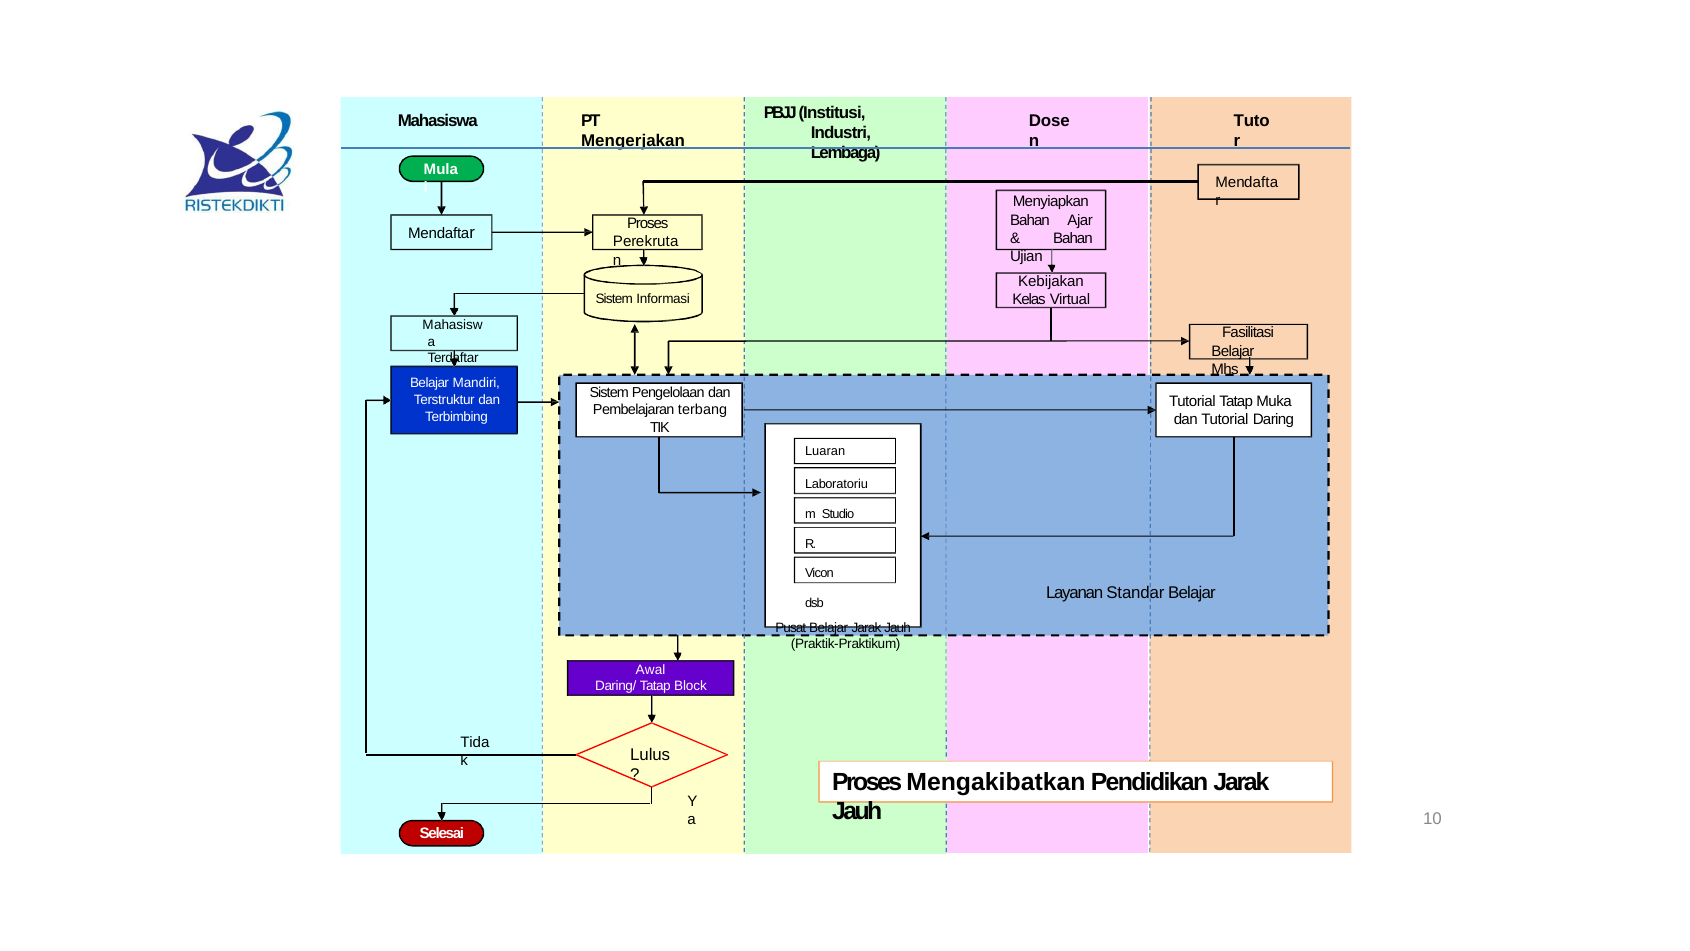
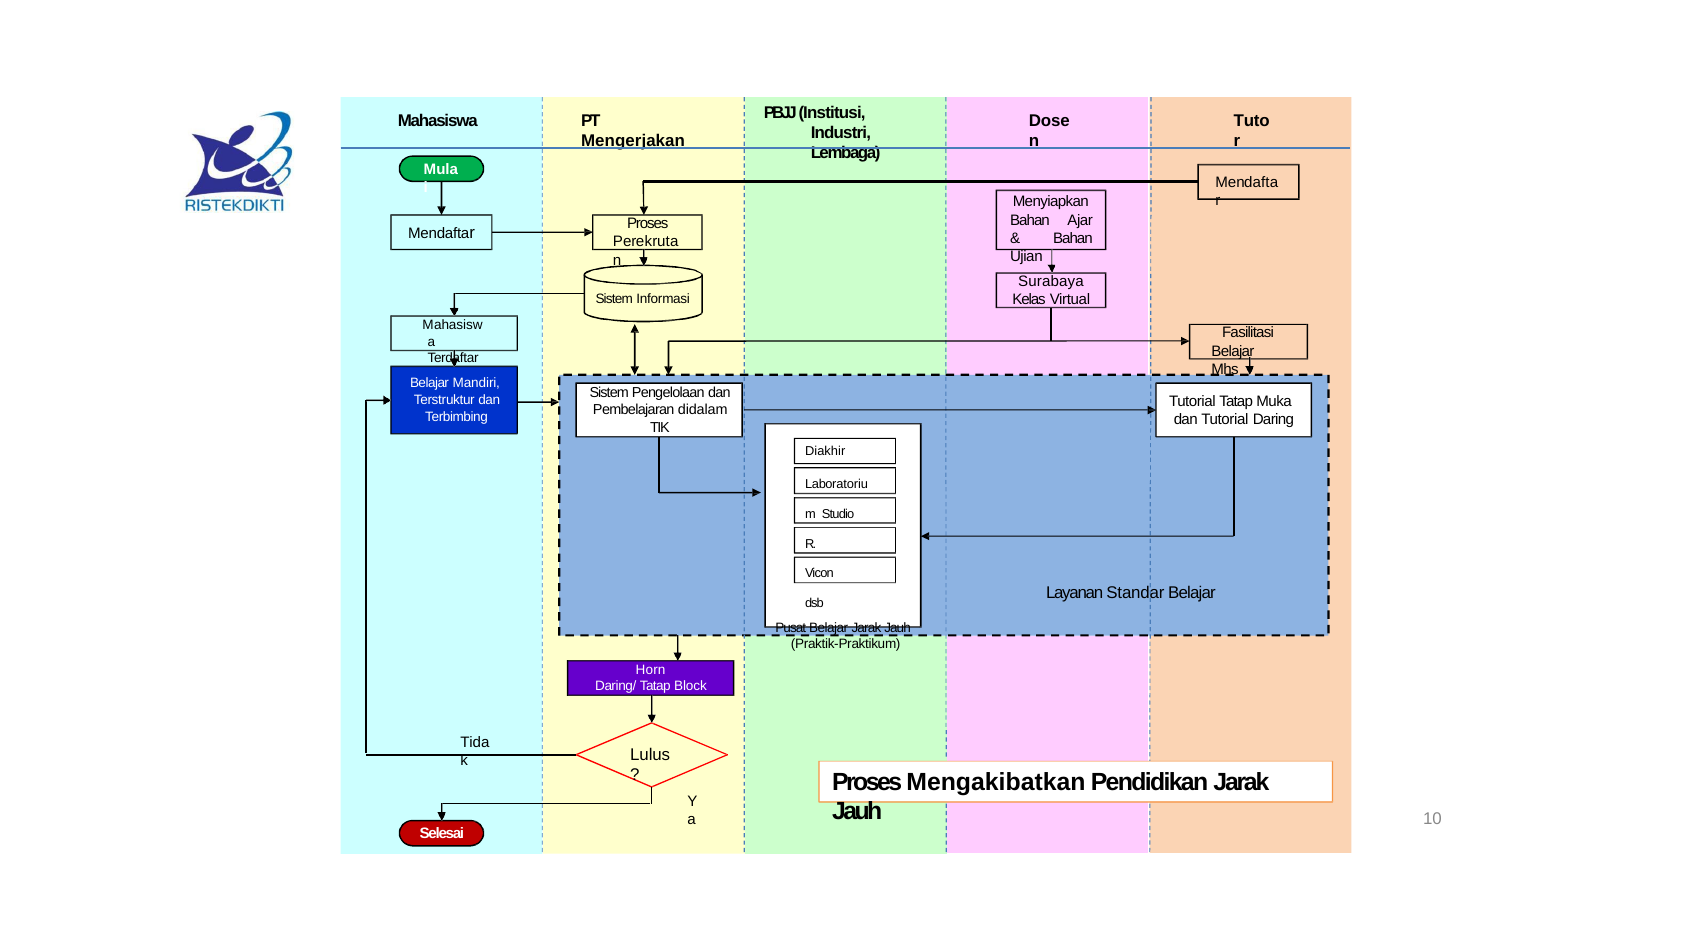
Kebijakan: Kebijakan -> Surabaya
terbang: terbang -> didalam
Luaran: Luaran -> Diakhir
Awal: Awal -> Horn
